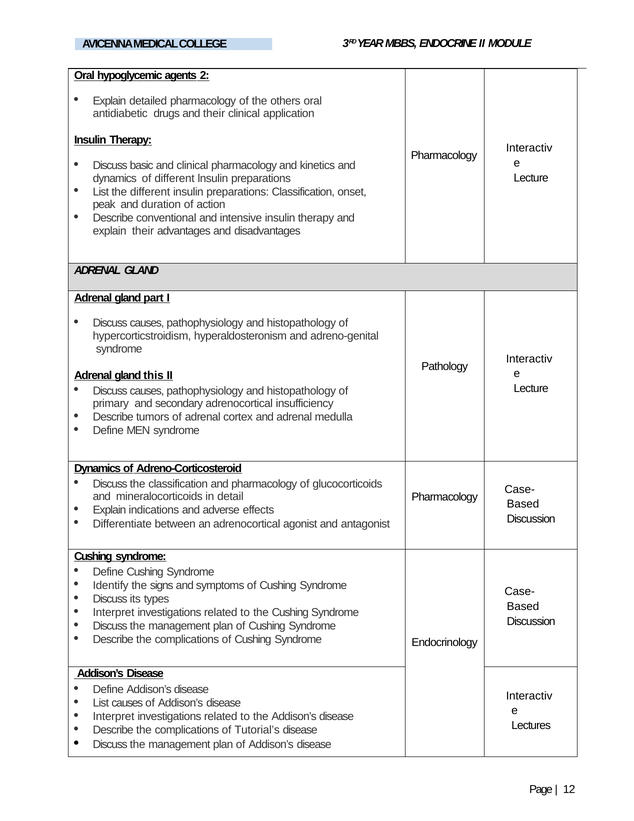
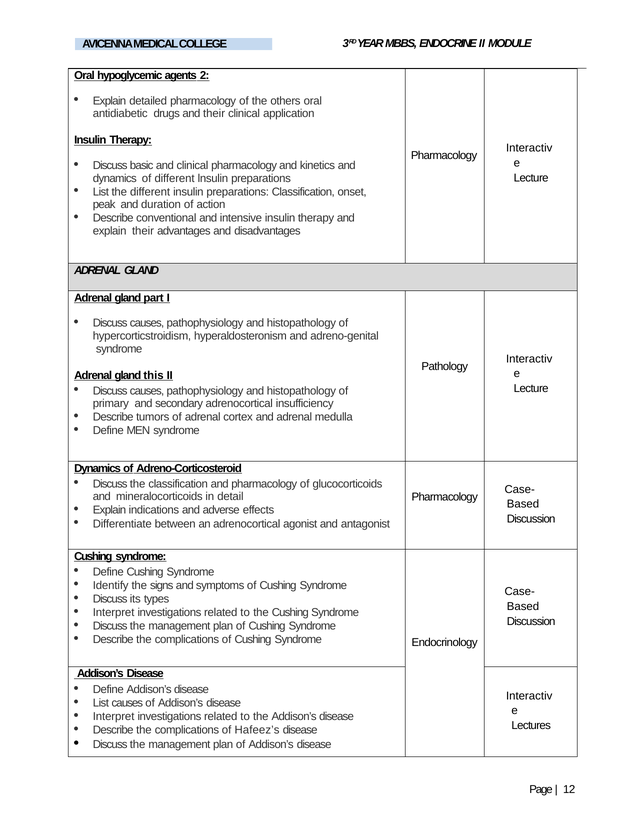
Tutorial’s: Tutorial’s -> Hafeez’s
